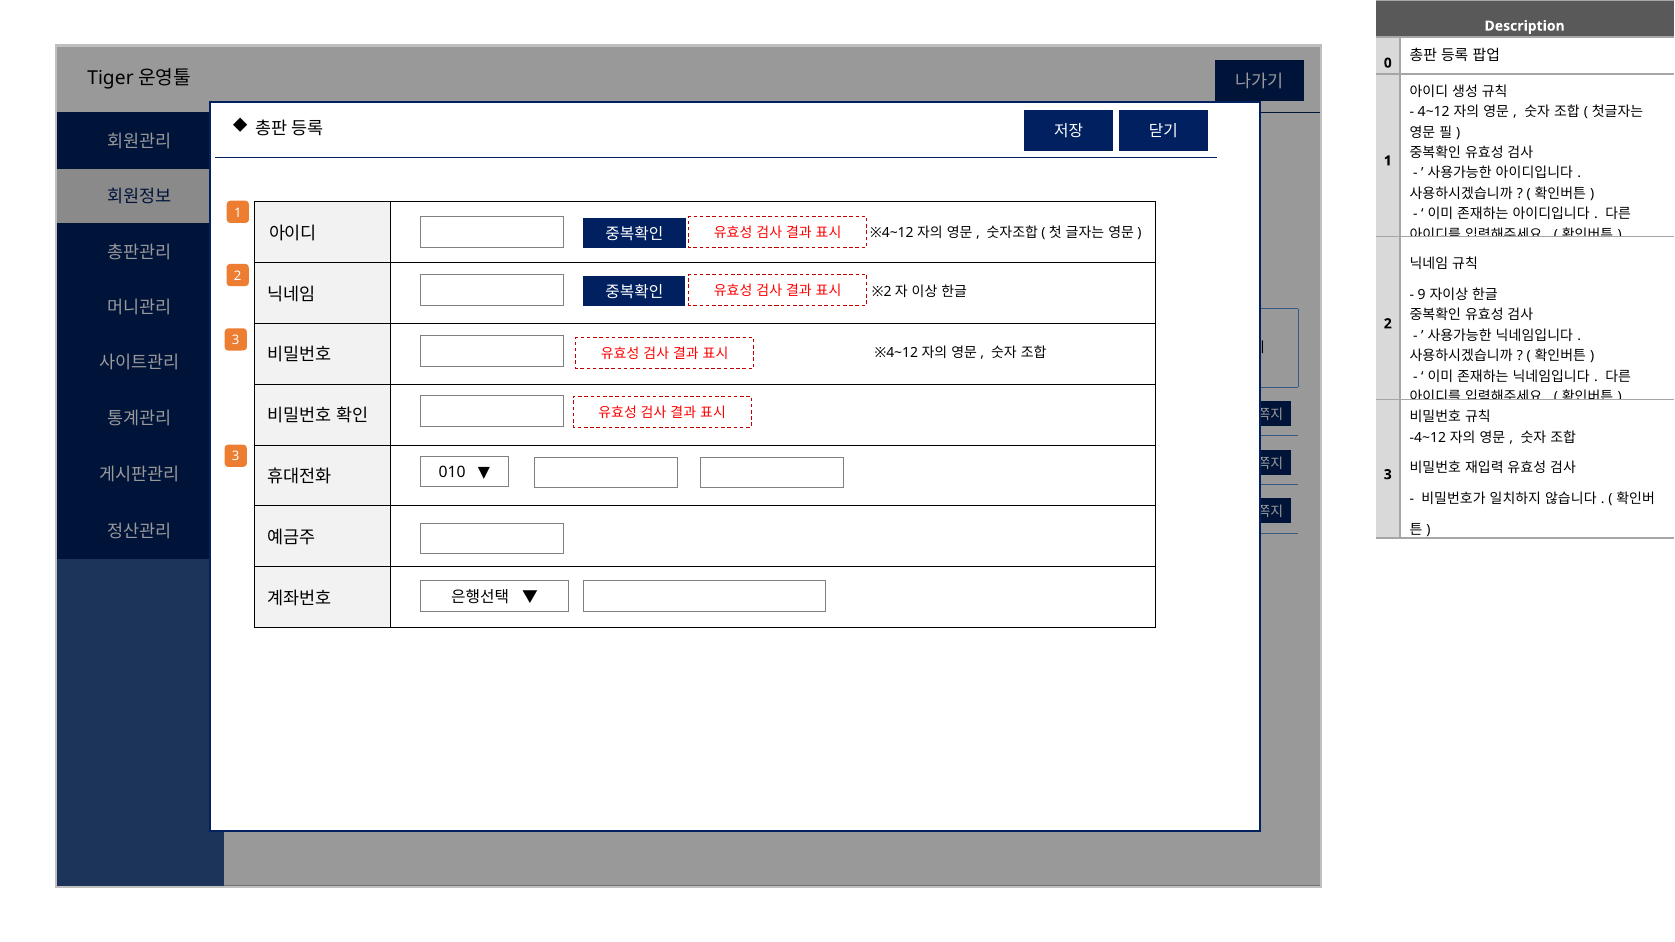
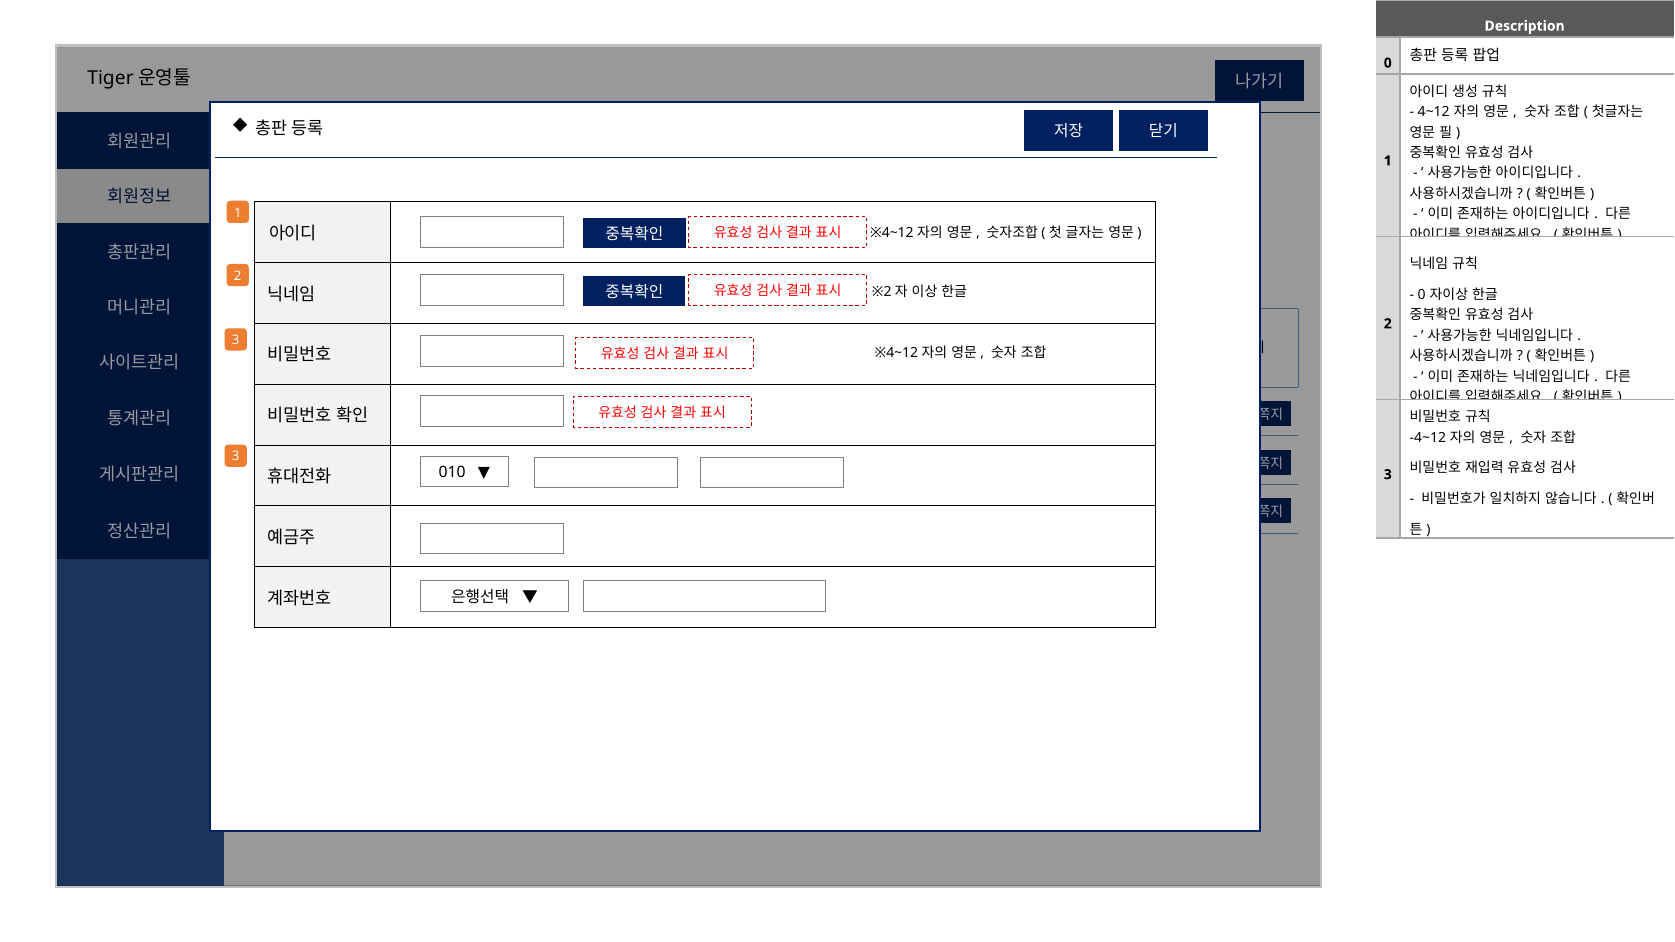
9 at (1422, 295): 9 -> 0
